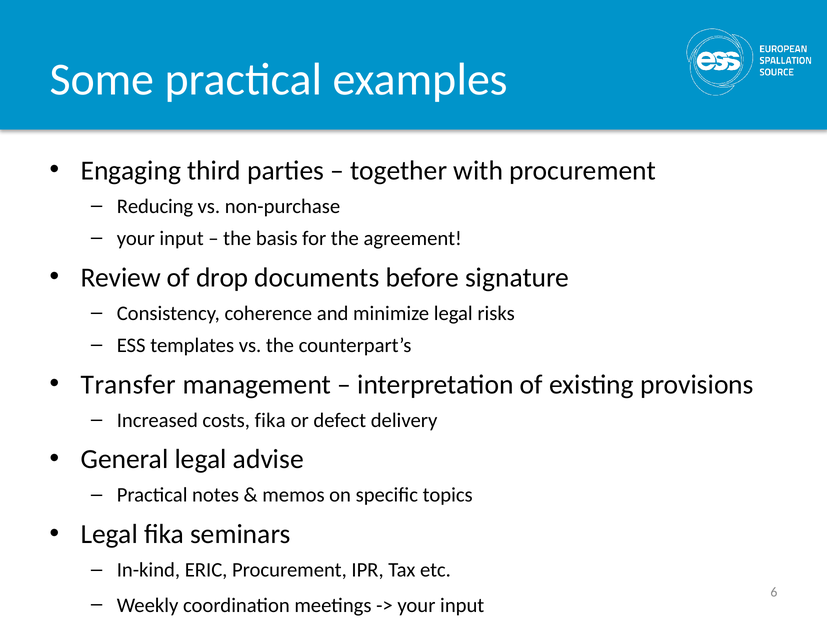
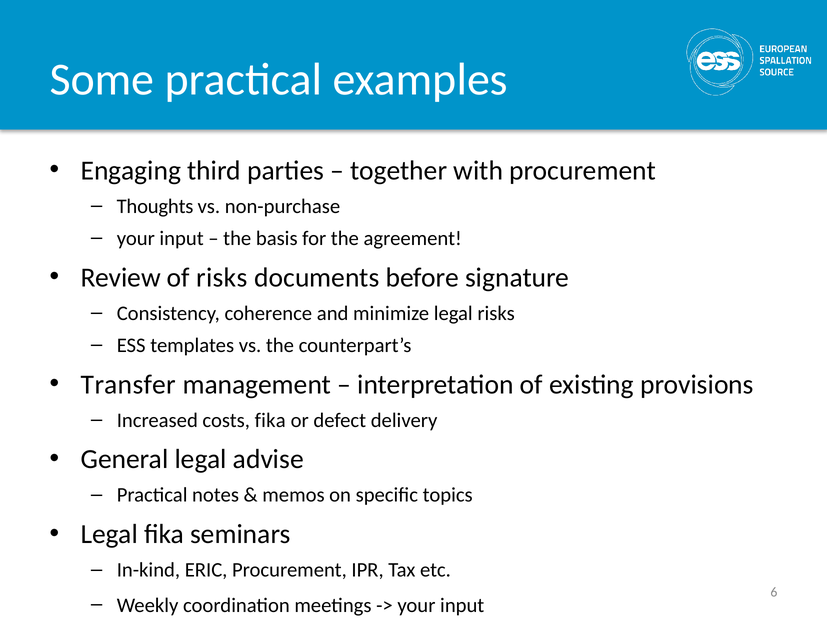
Reducing: Reducing -> Thoughts
of drop: drop -> risks
